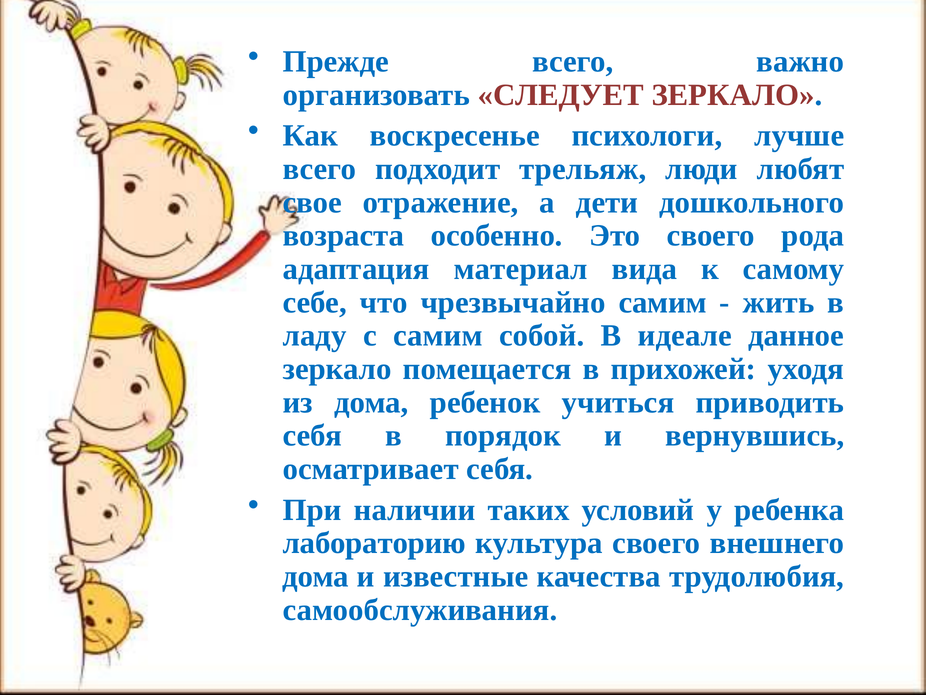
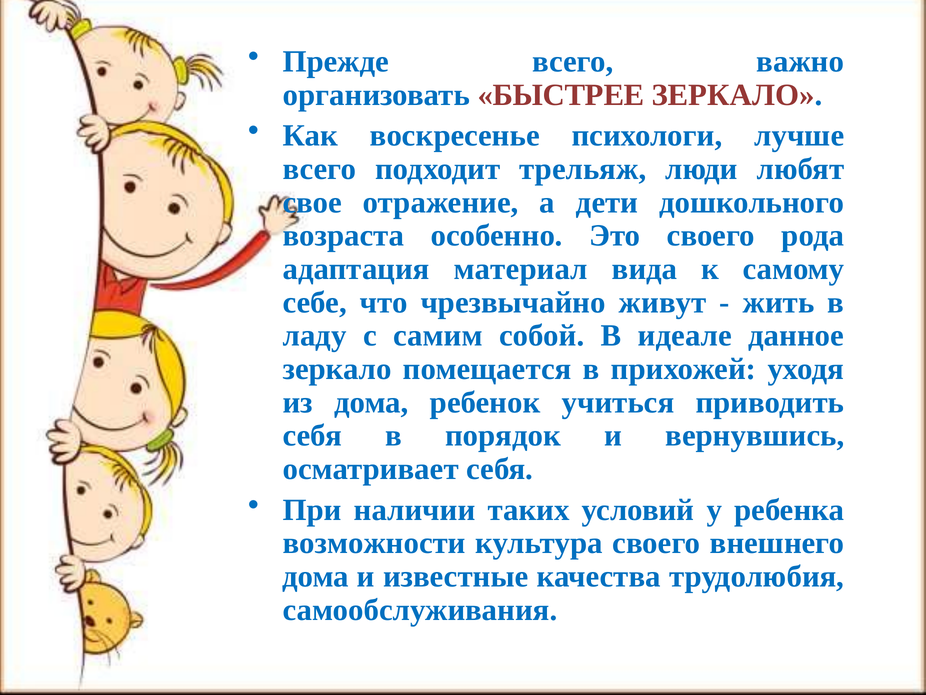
СЛЕДУЕТ: СЛЕДУЕТ -> БЫСТРЕЕ
чрезвычайно самим: самим -> живут
лабораторию: лабораторию -> возможности
